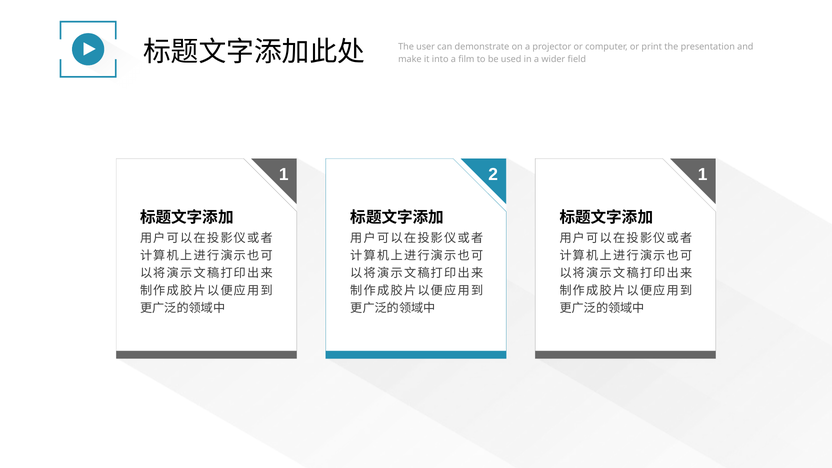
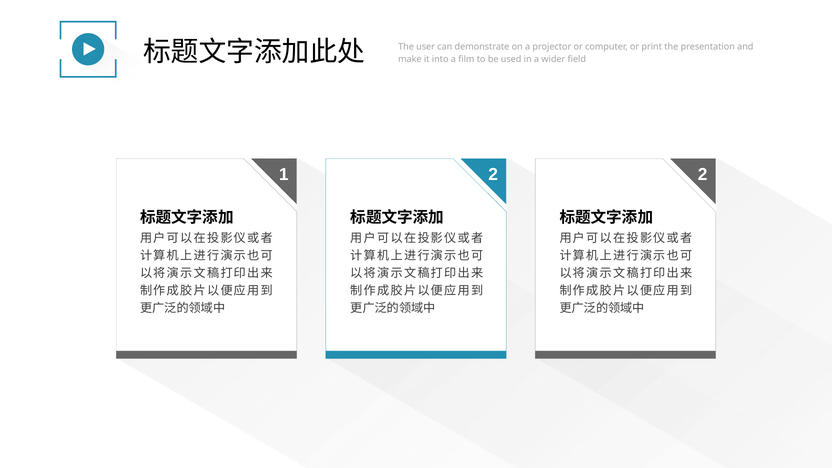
1 1: 1 -> 2
